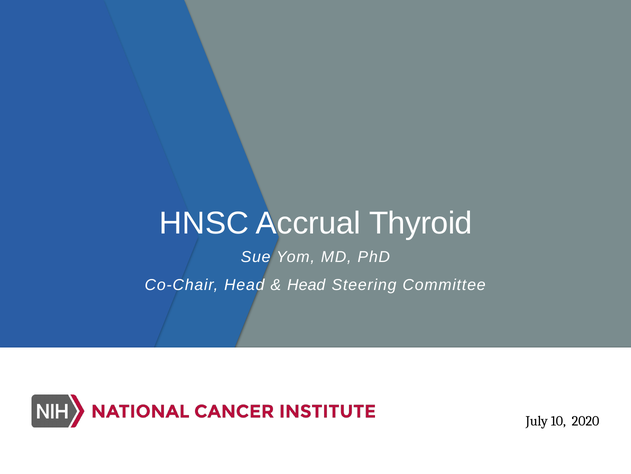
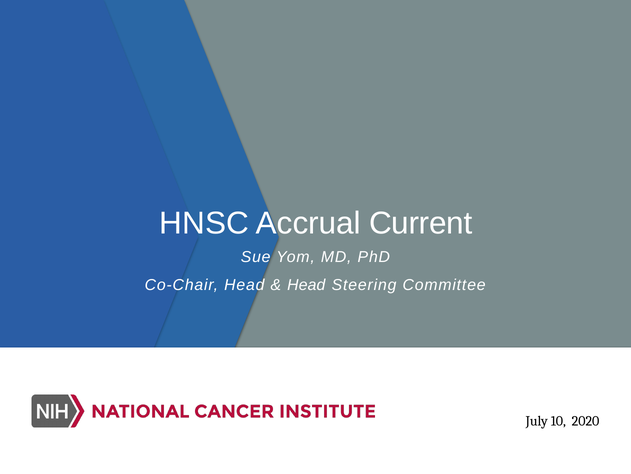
Thyroid: Thyroid -> Current
